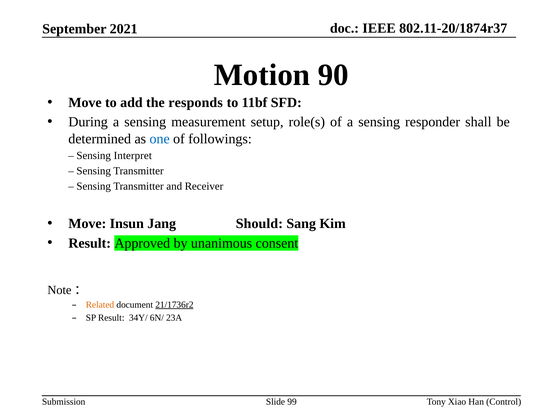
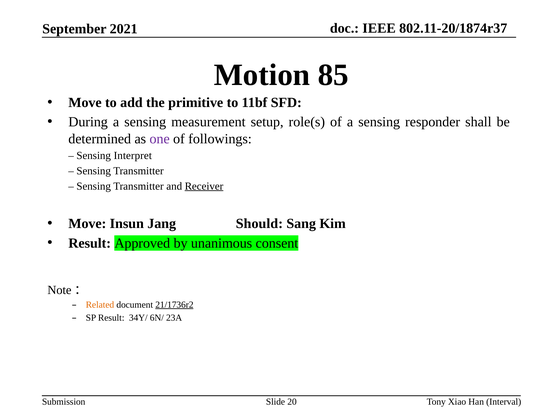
90: 90 -> 85
responds: responds -> primitive
one colour: blue -> purple
Receiver underline: none -> present
99: 99 -> 20
Control: Control -> Interval
